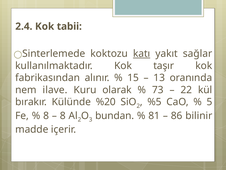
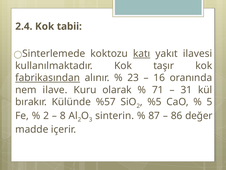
sağlar: sağlar -> ilavesi
fabrikasından underline: none -> present
15: 15 -> 23
13: 13 -> 16
73: 73 -> 71
22: 22 -> 31
%20: %20 -> %57
8 at (46, 115): 8 -> 2
bundan: bundan -> sinterin
81: 81 -> 87
bilinir: bilinir -> değer
